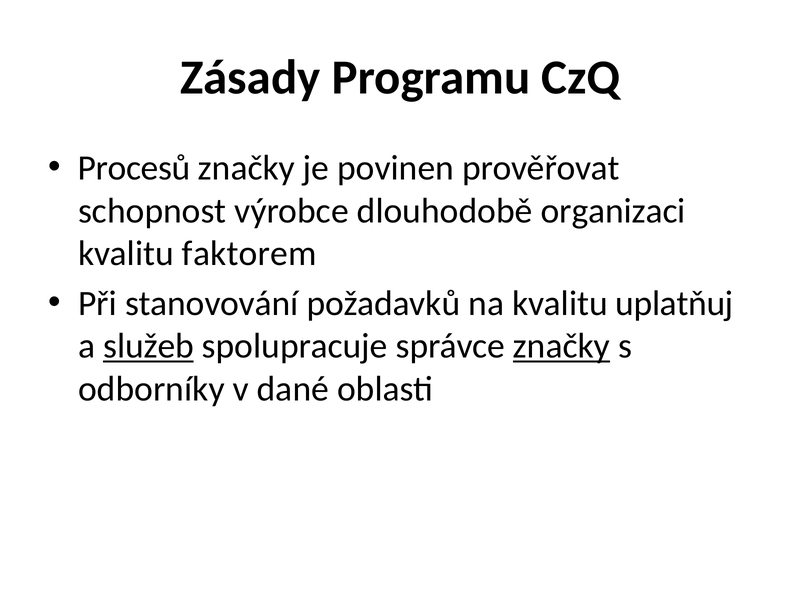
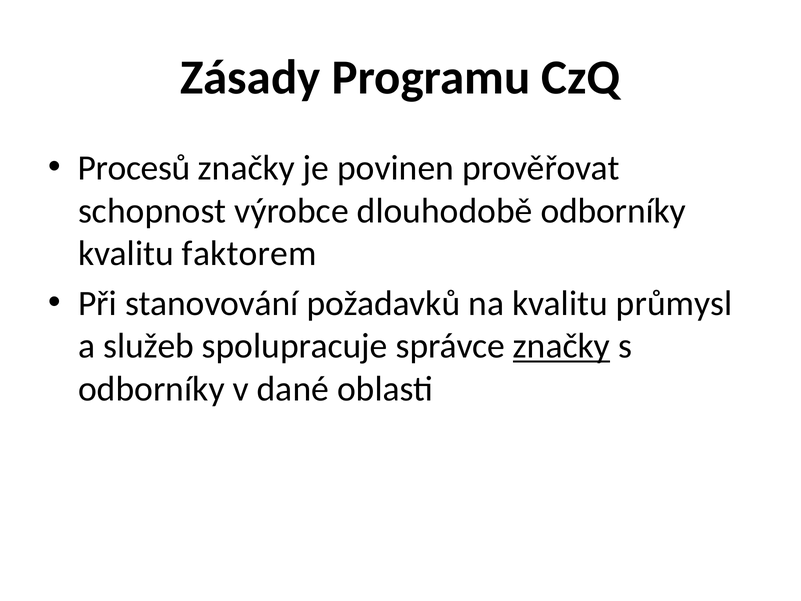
dlouhodobě organizaci: organizaci -> odborníky
uplatňuj: uplatňuj -> průmysl
služeb underline: present -> none
